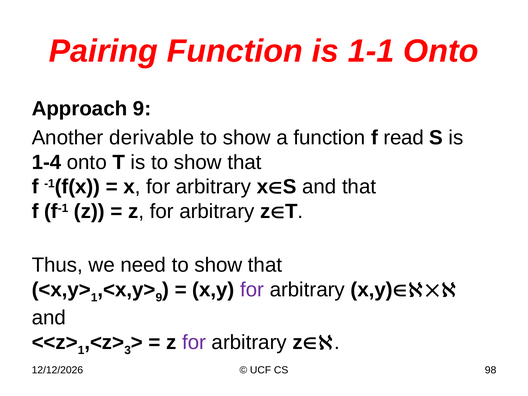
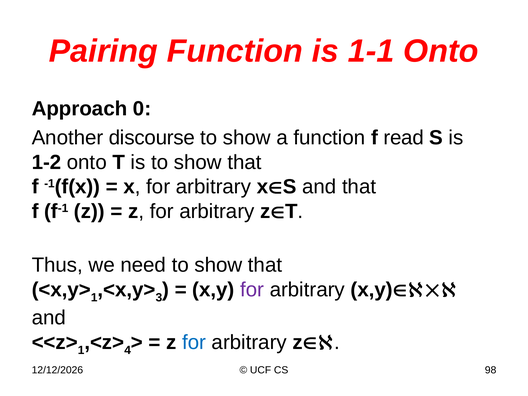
Approach 9: 9 -> 0
derivable: derivable -> discourse
1-4: 1-4 -> 1-2
9 at (159, 298): 9 -> 3
3: 3 -> 4
for at (194, 342) colour: purple -> blue
